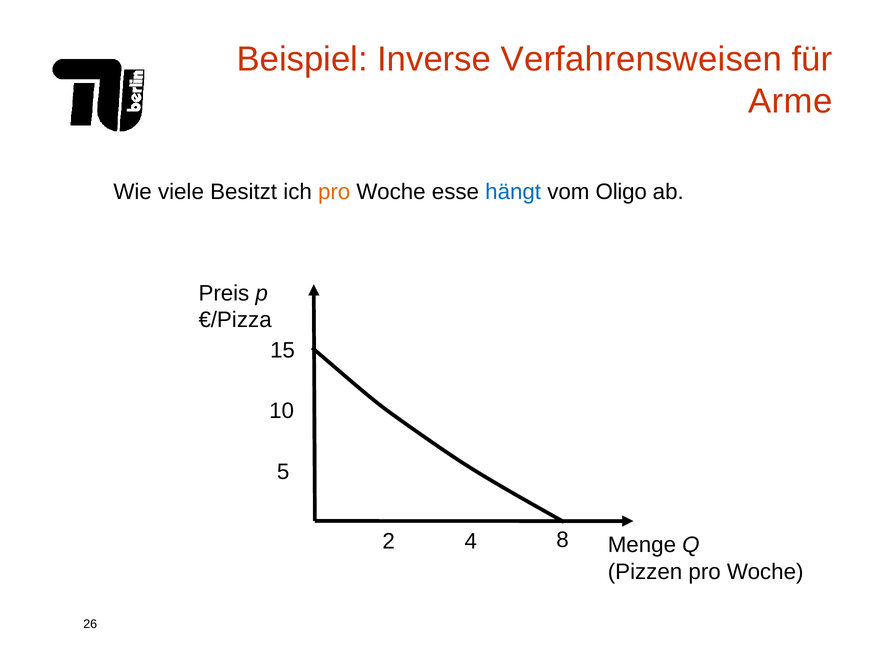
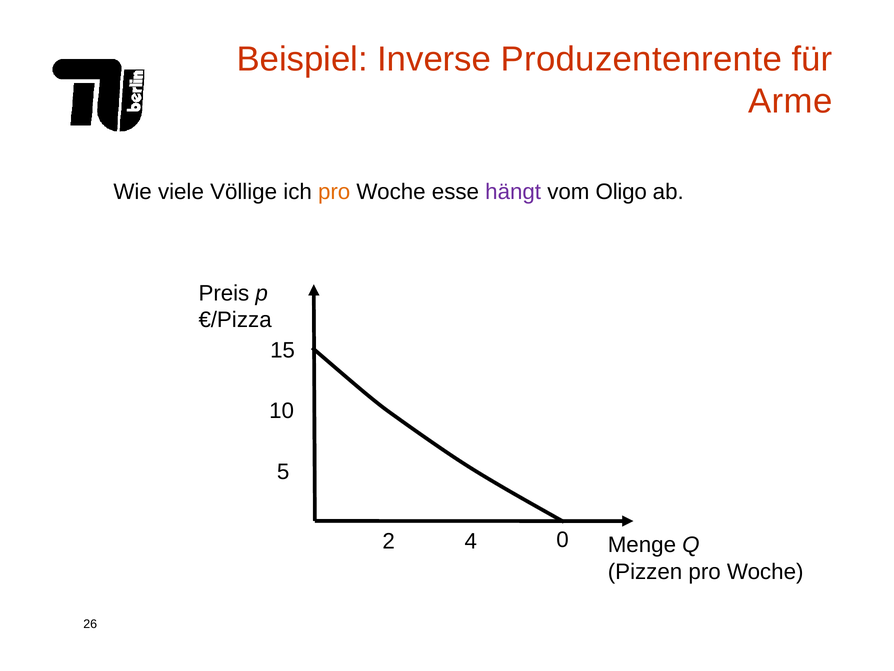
Verfahrensweisen: Verfahrensweisen -> Produzentenrente
Besitzt: Besitzt -> Völlige
hängt colour: blue -> purple
8: 8 -> 0
